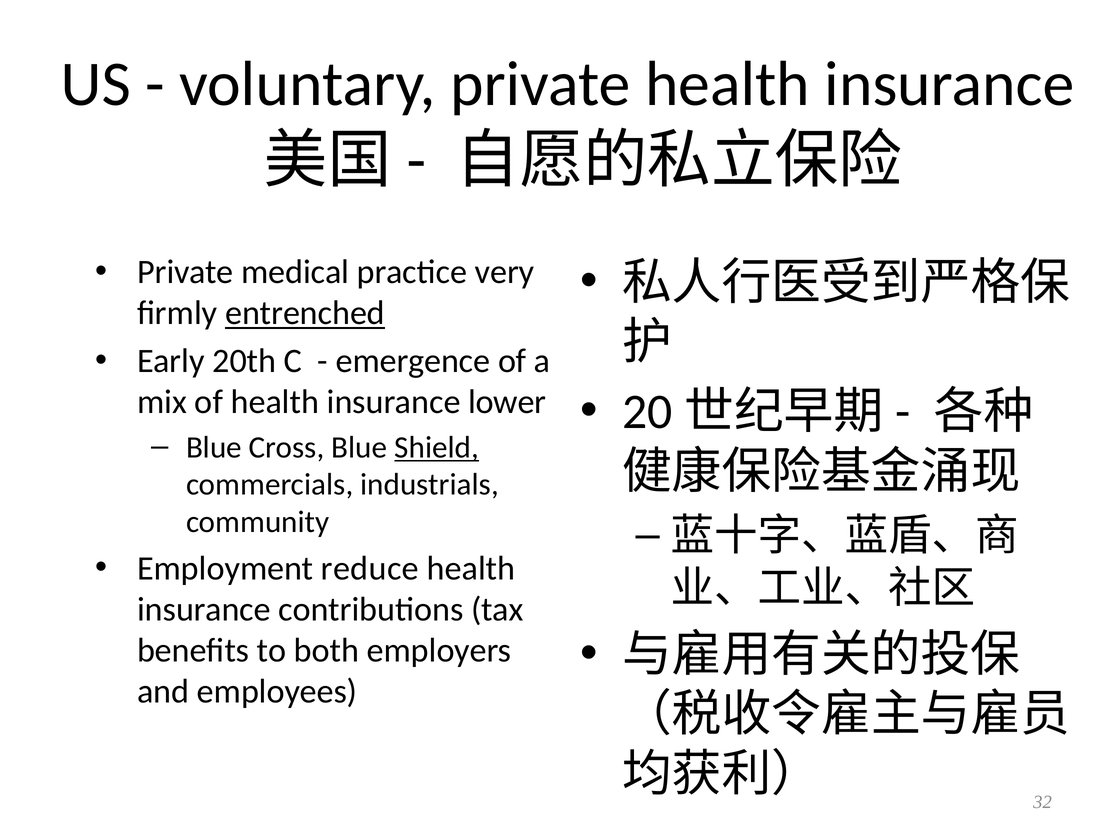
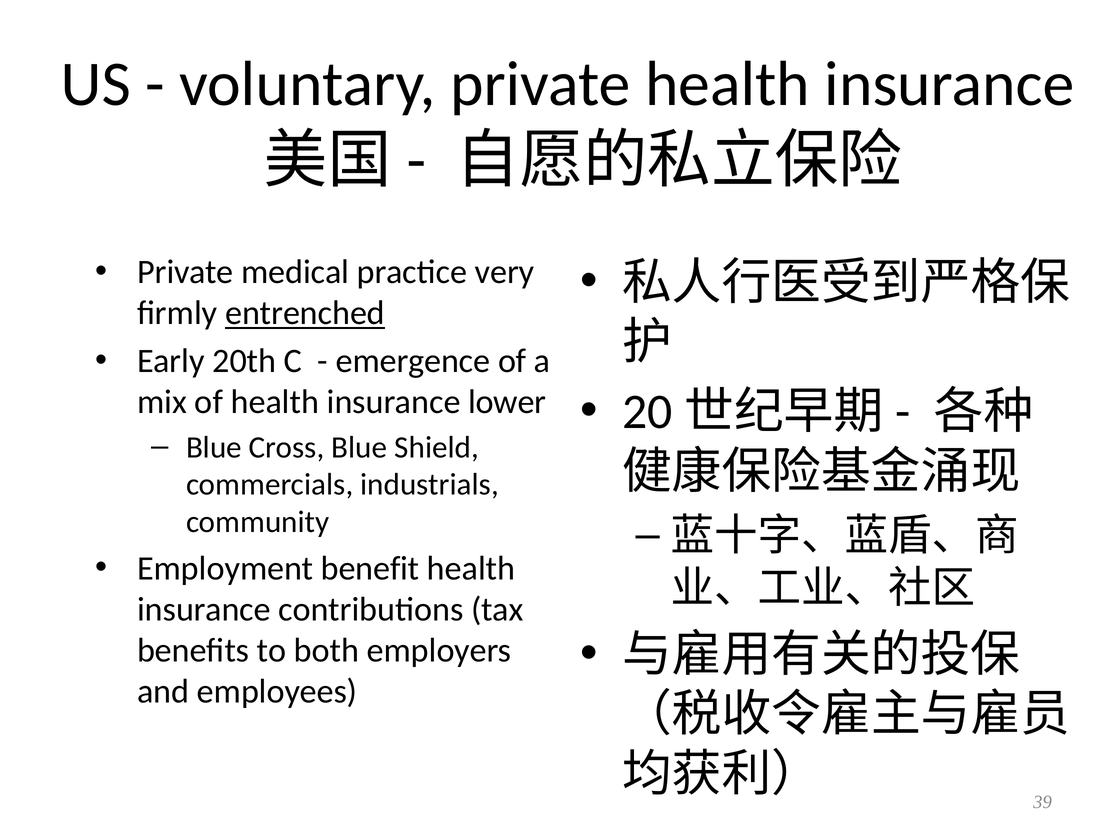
Shield underline: present -> none
reduce: reduce -> benefit
32: 32 -> 39
